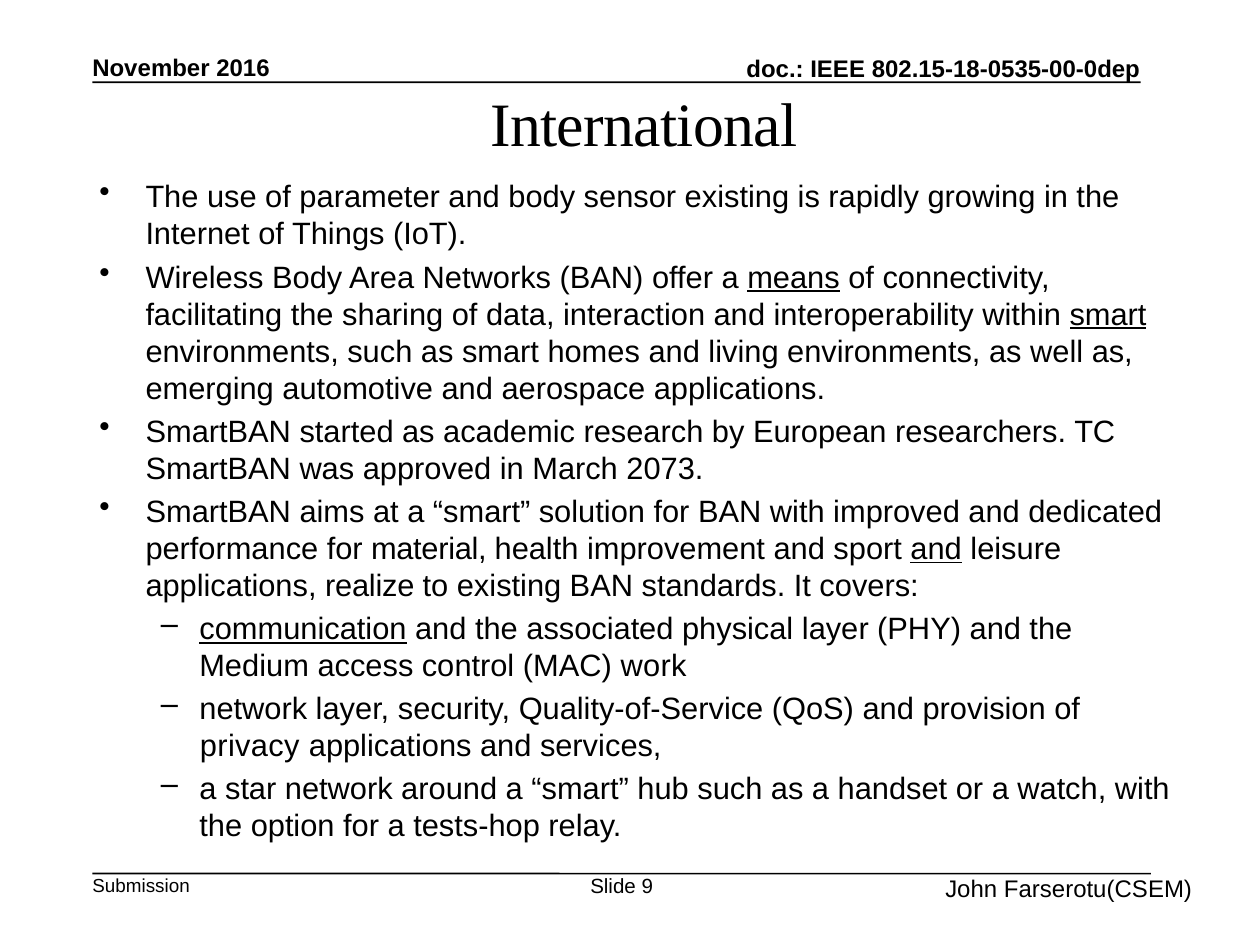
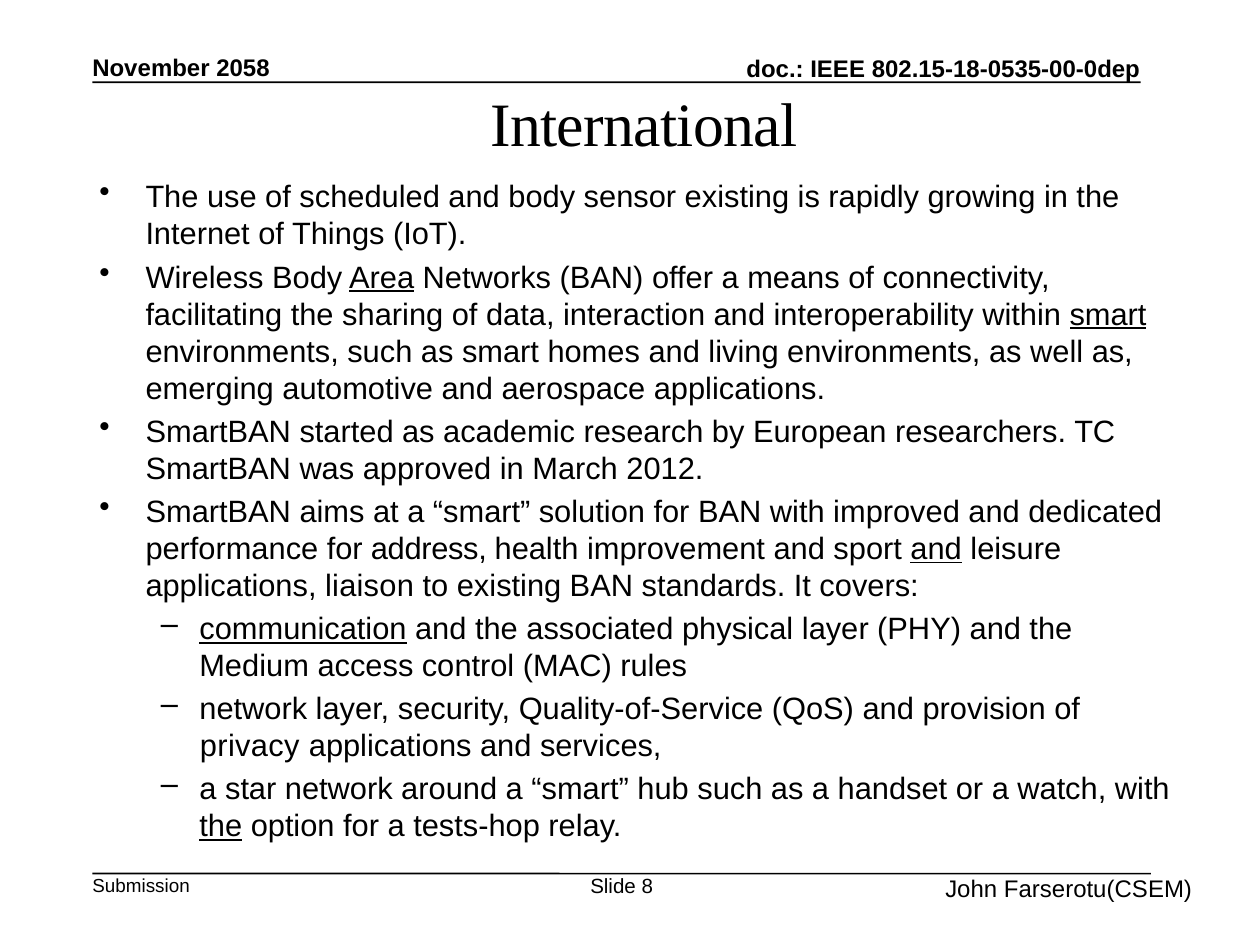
2016: 2016 -> 2058
parameter: parameter -> scheduled
Area underline: none -> present
means underline: present -> none
2073: 2073 -> 2012
material: material -> address
realize: realize -> liaison
work: work -> rules
the at (221, 827) underline: none -> present
9: 9 -> 8
